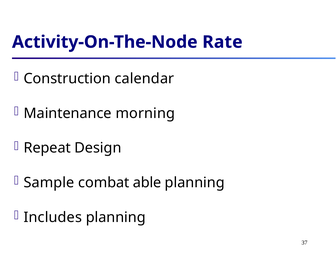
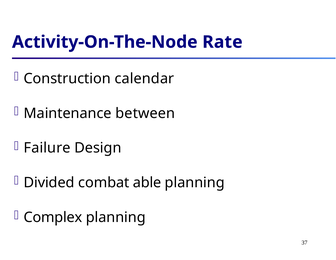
morning: morning -> between
Repeat: Repeat -> Failure
Sample: Sample -> Divided
Includes: Includes -> Complex
